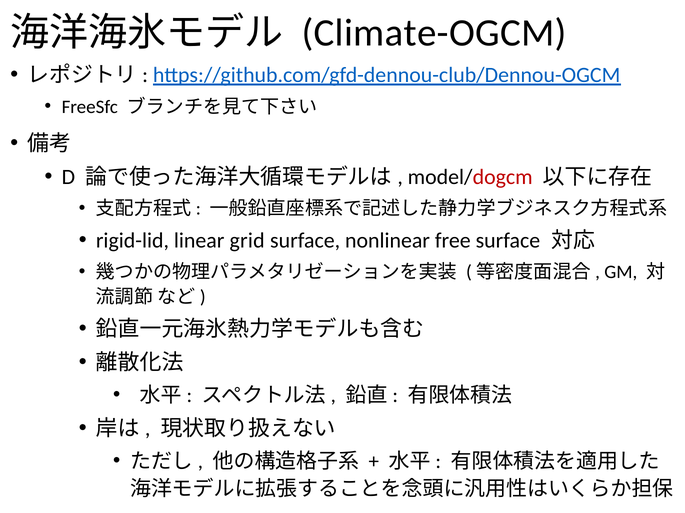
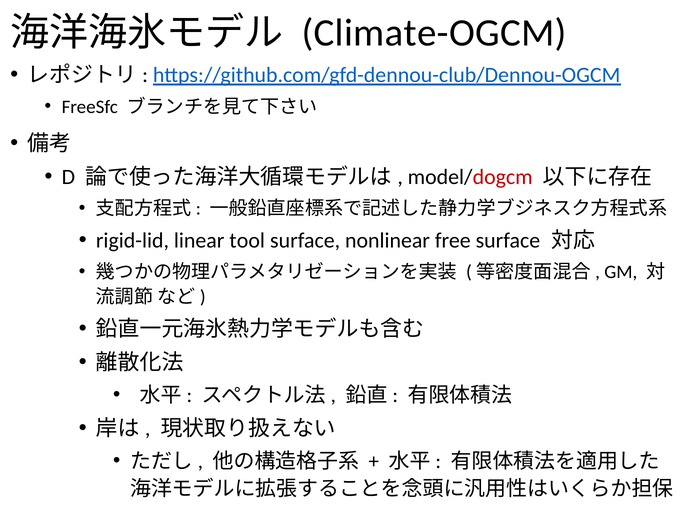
grid: grid -> tool
